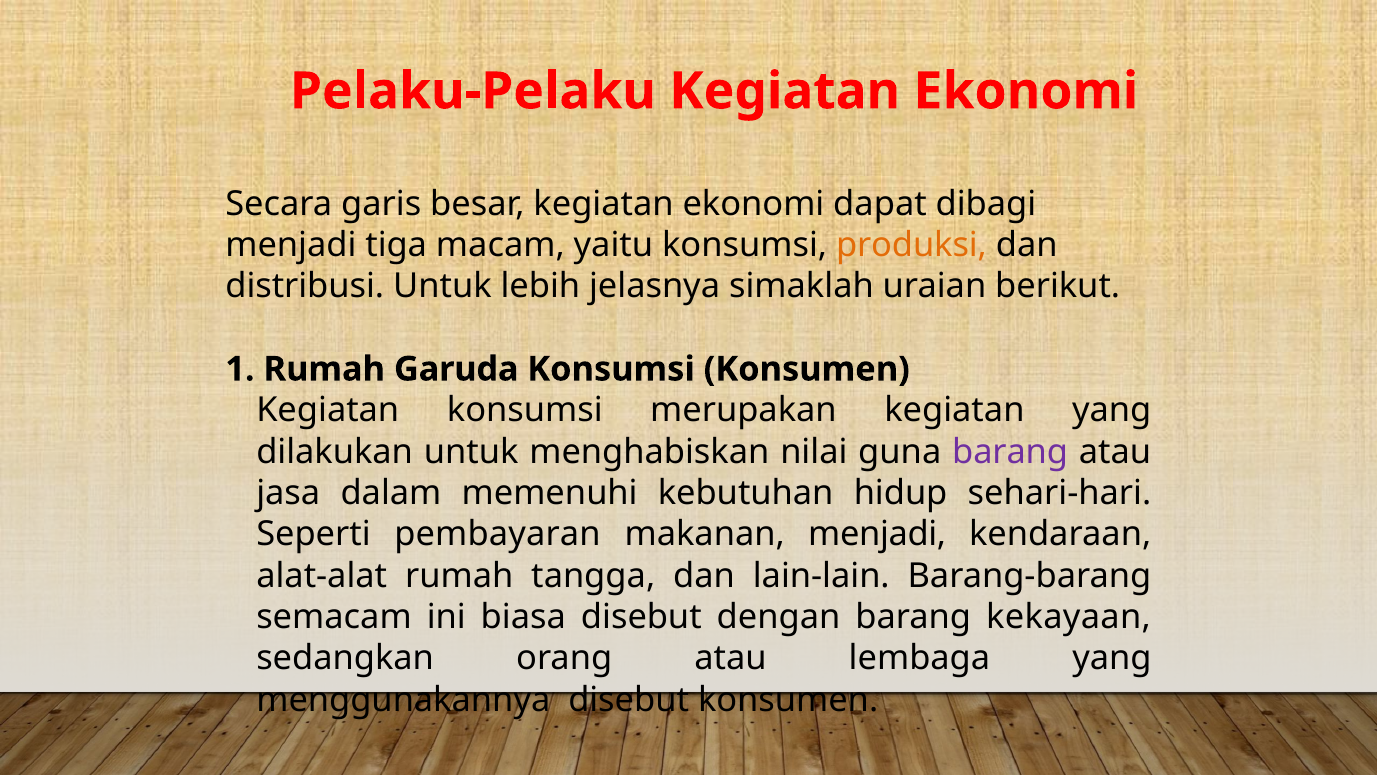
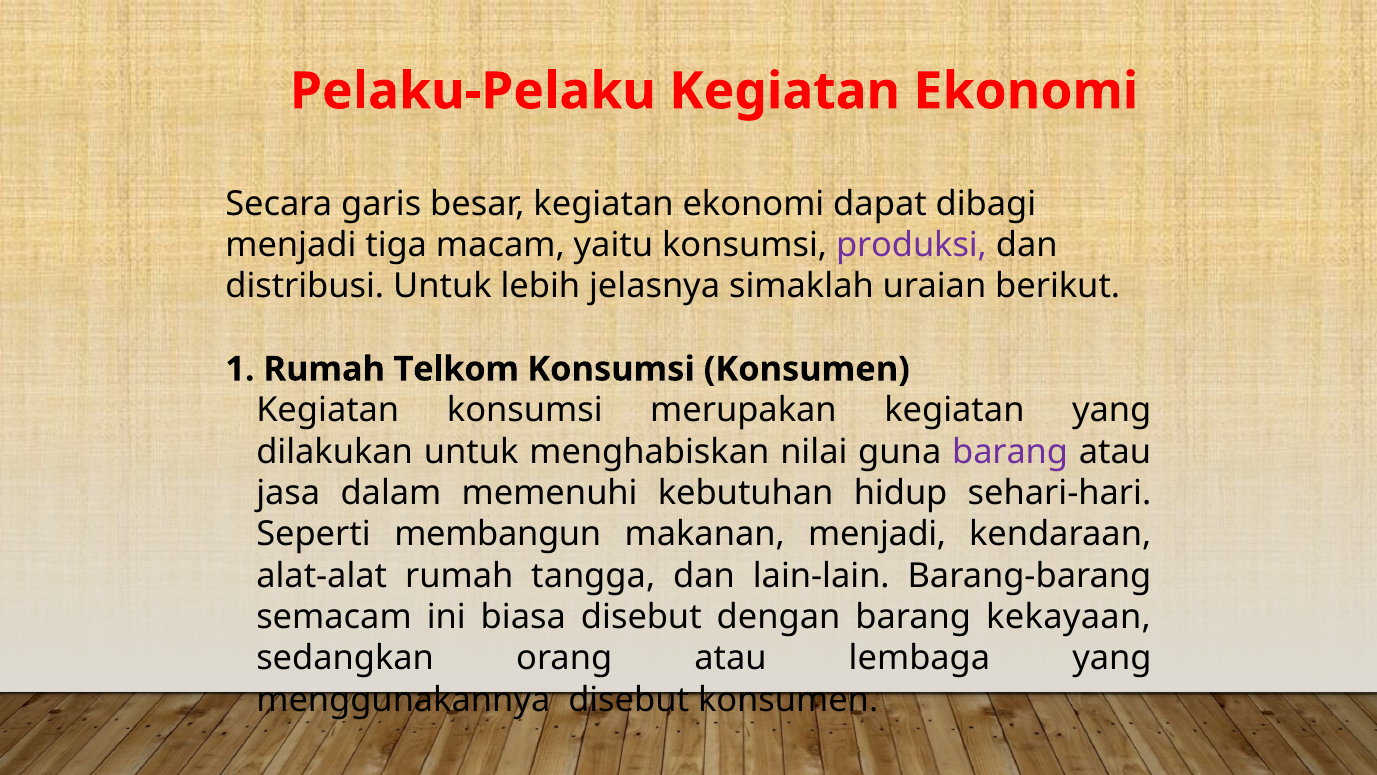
produksi colour: orange -> purple
Garuda: Garuda -> Telkom
pembayaran: pembayaran -> membangun
